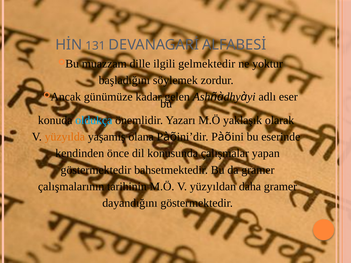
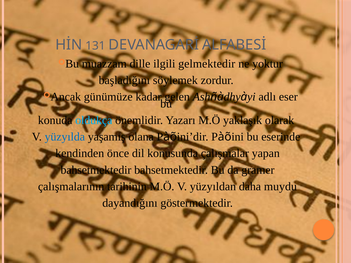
yüzyılda colour: orange -> blue
göstermektedir at (96, 170): göstermektedir -> bahsetmektedir
daha gramer: gramer -> muydu
